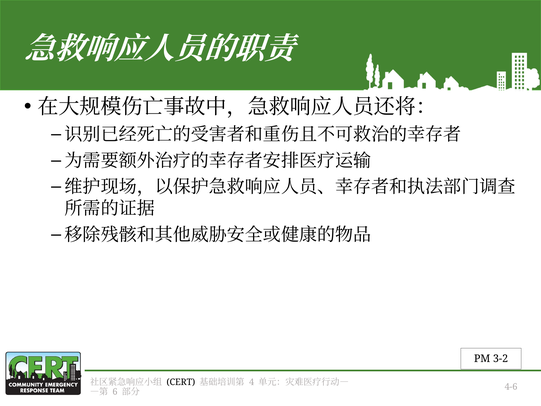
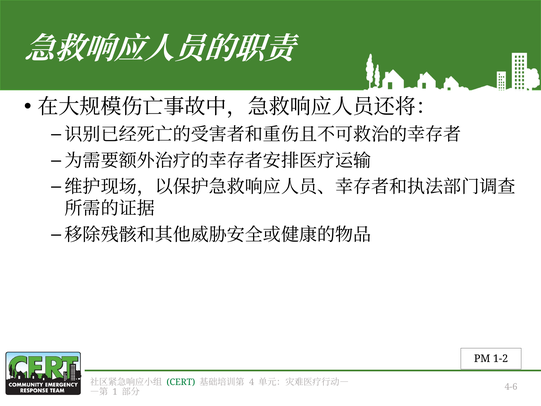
3-2: 3-2 -> 1-2
CERT colour: black -> green
6: 6 -> 1
